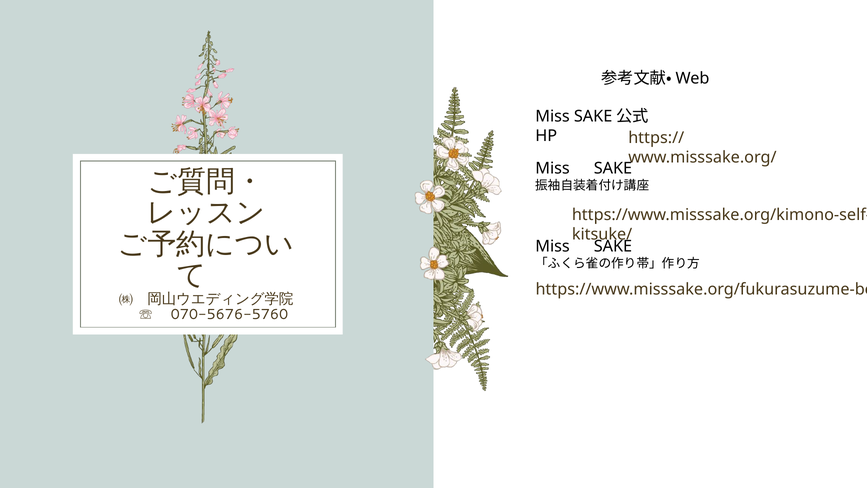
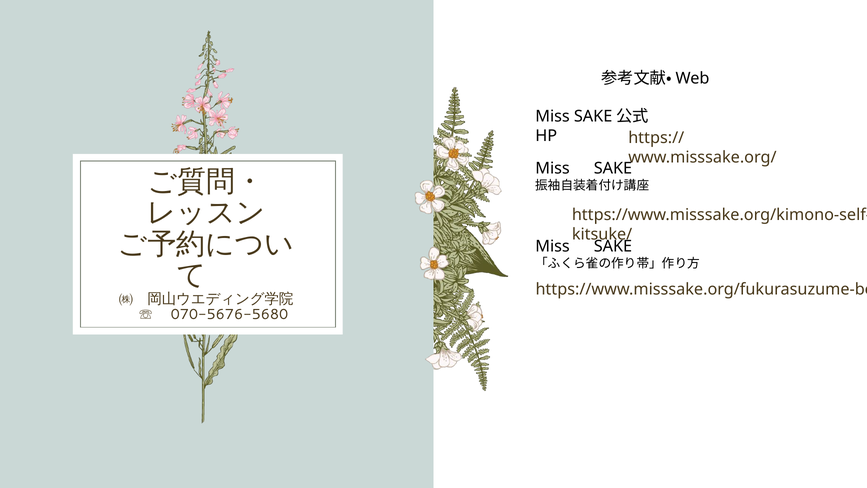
070-5676-5760: 070-5676-5760 -> 070-5676-5680
